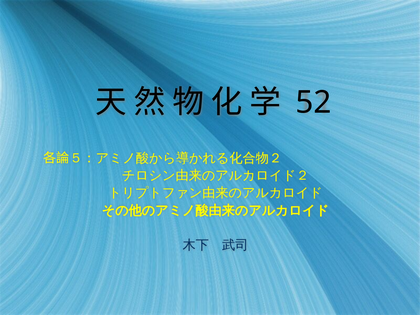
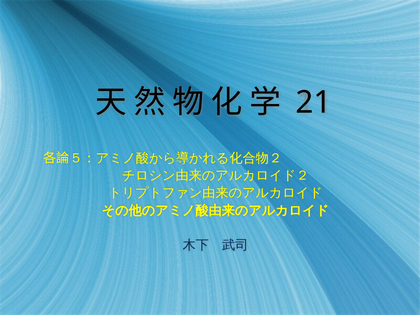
52: 52 -> 21
